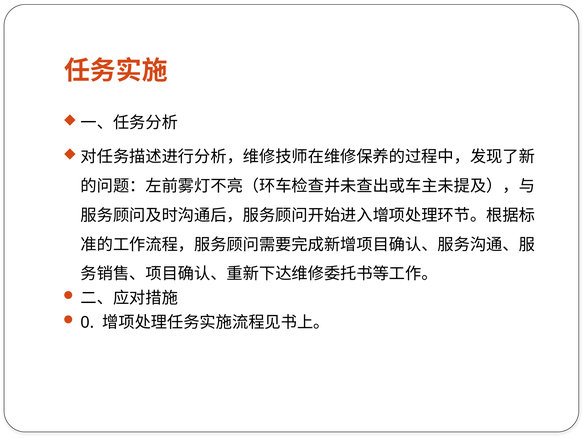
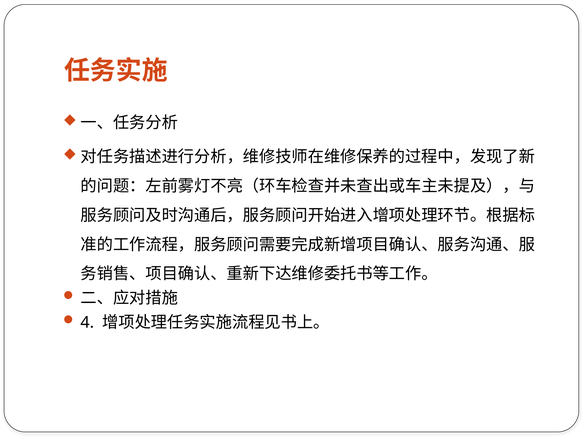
0: 0 -> 4
